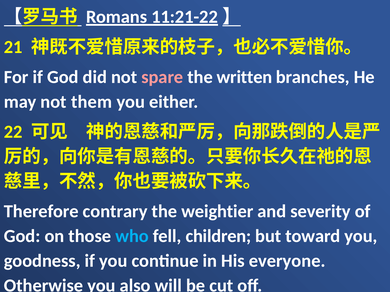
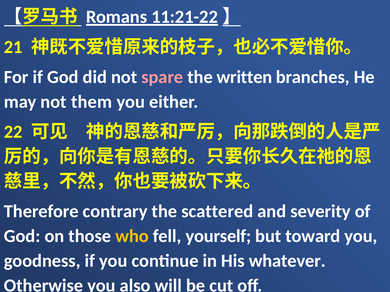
weightier: weightier -> scattered
who colour: light blue -> yellow
children: children -> yourself
everyone: everyone -> whatever
